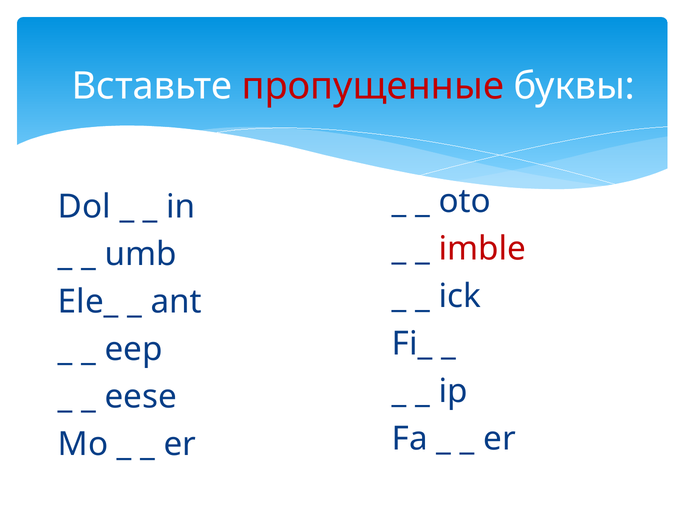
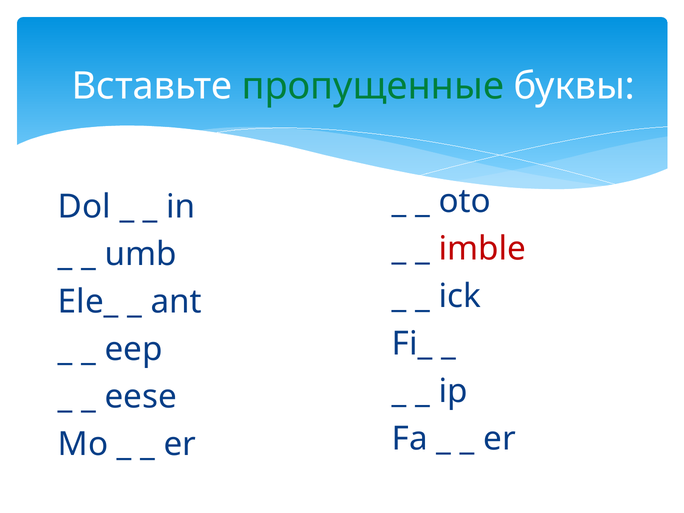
пропущенные colour: red -> green
